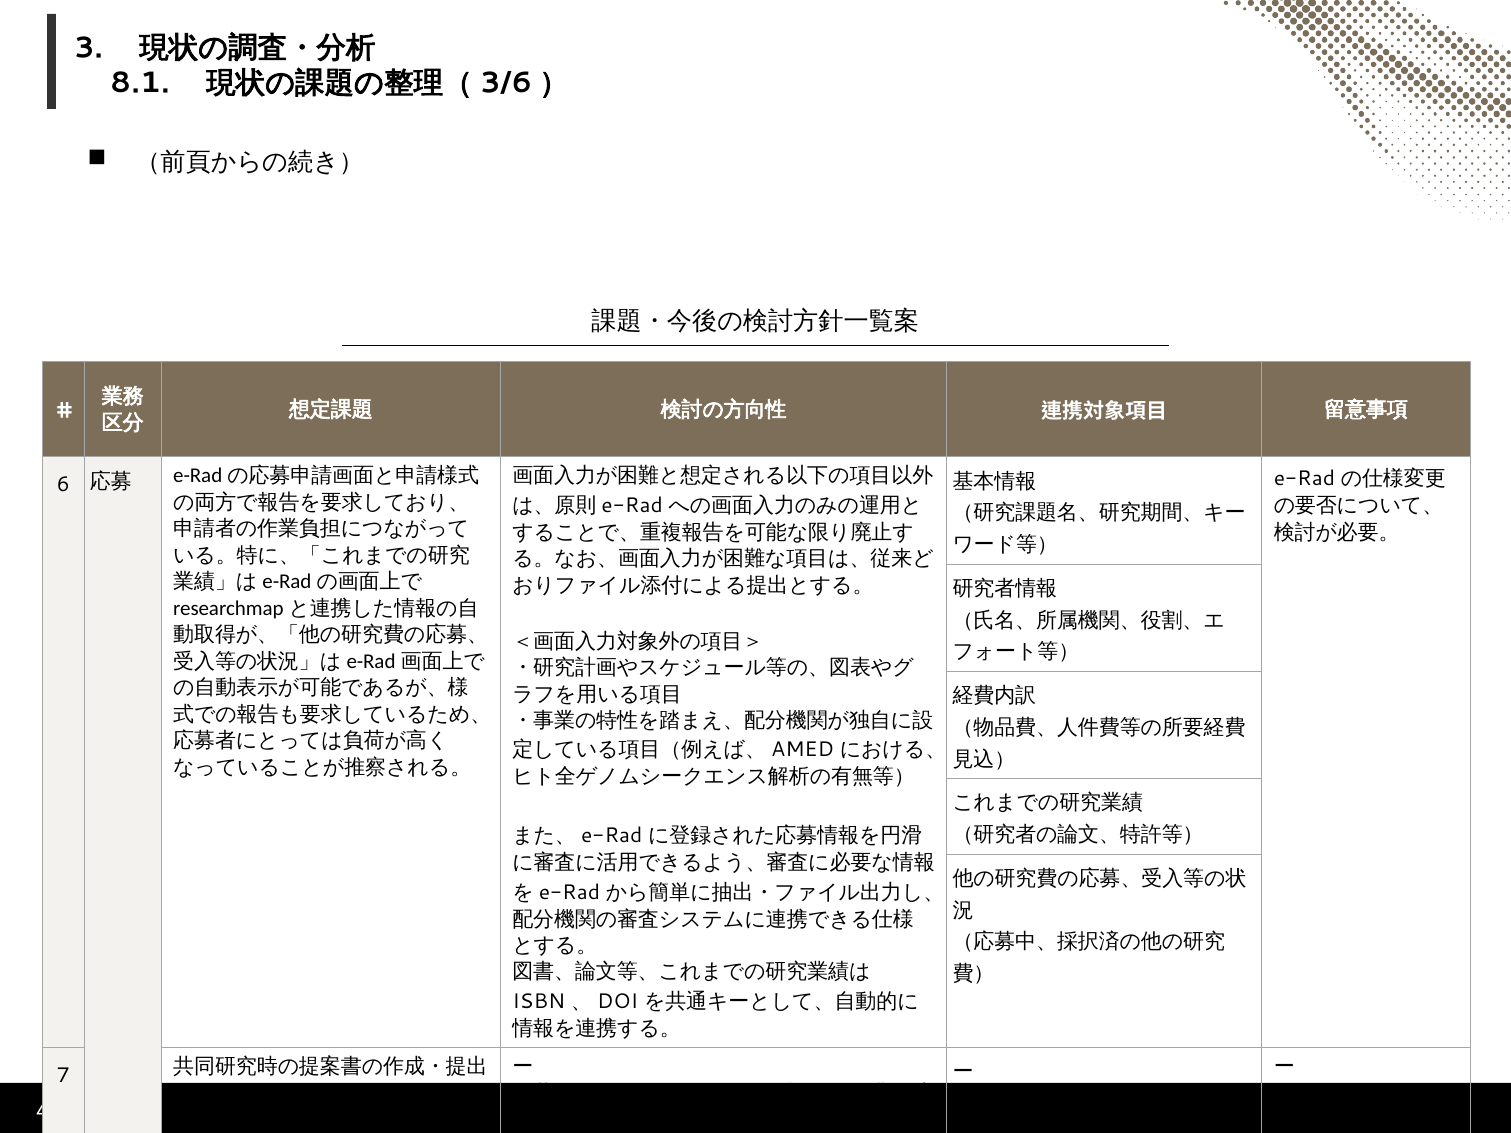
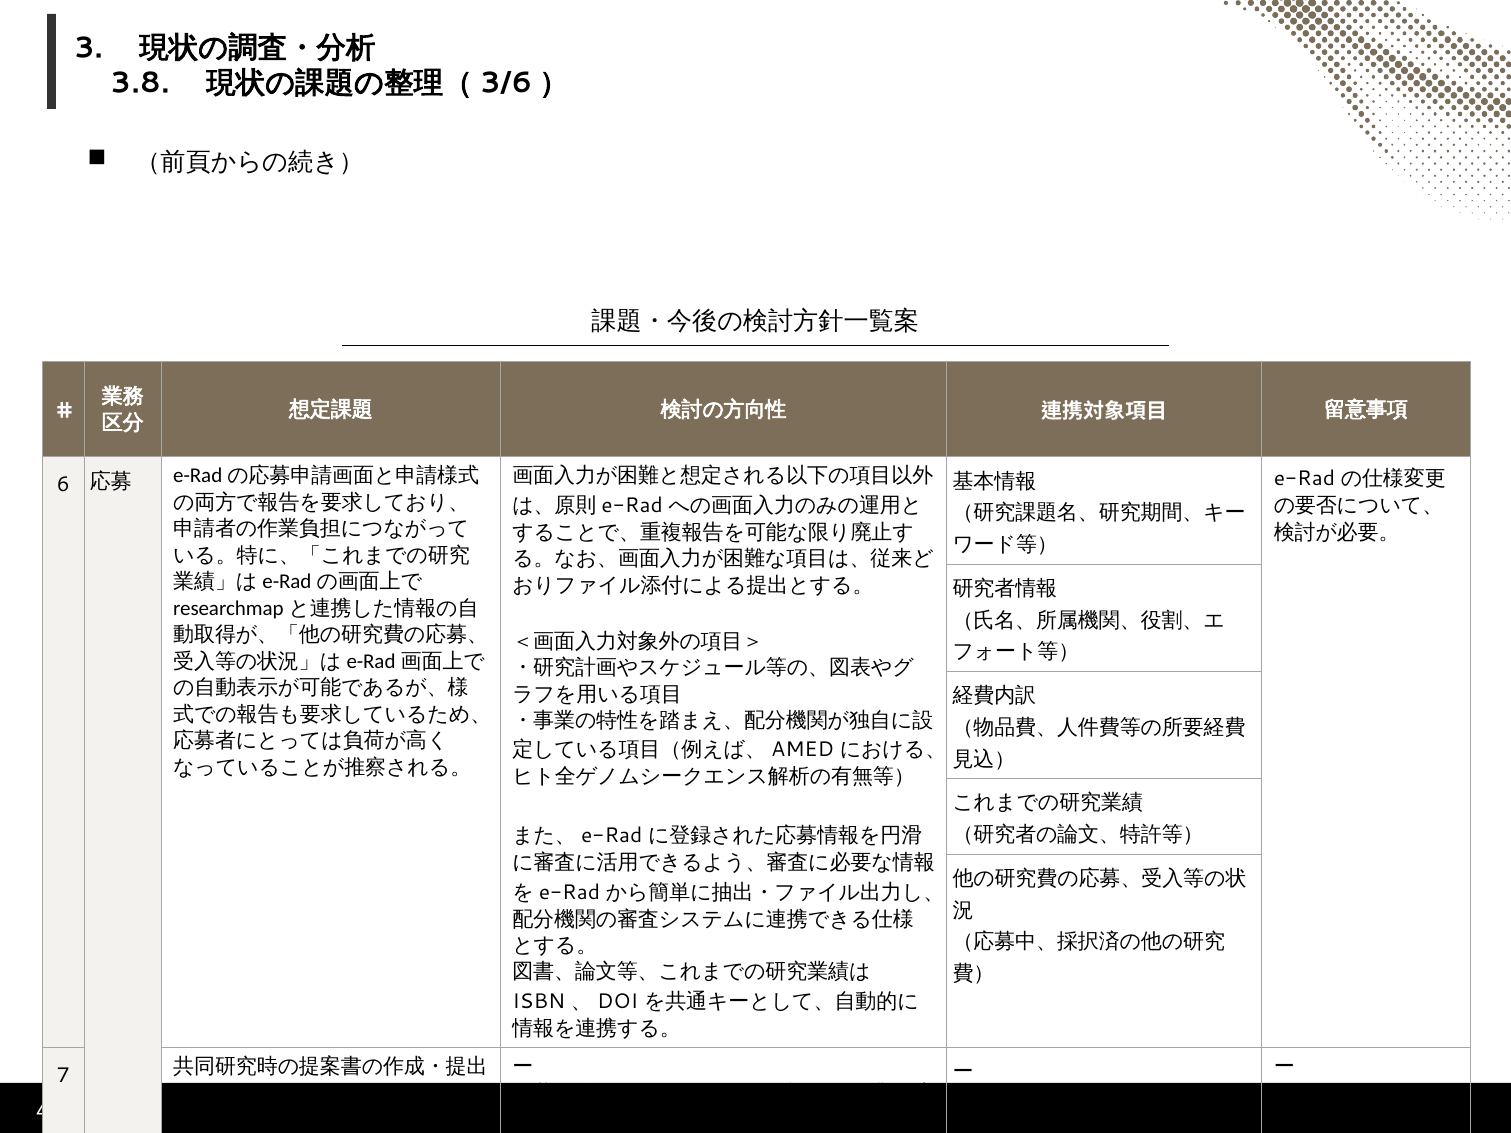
8.1: 8.1 -> 3.8
